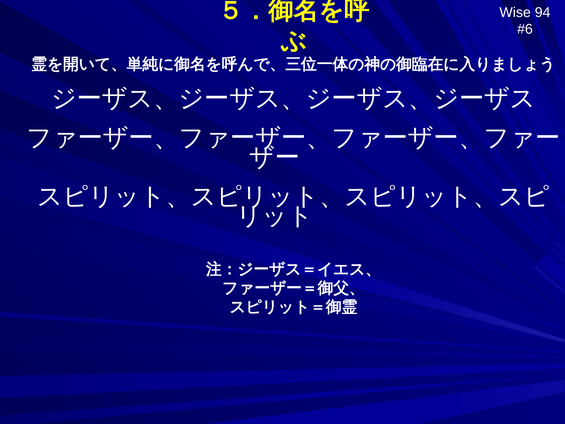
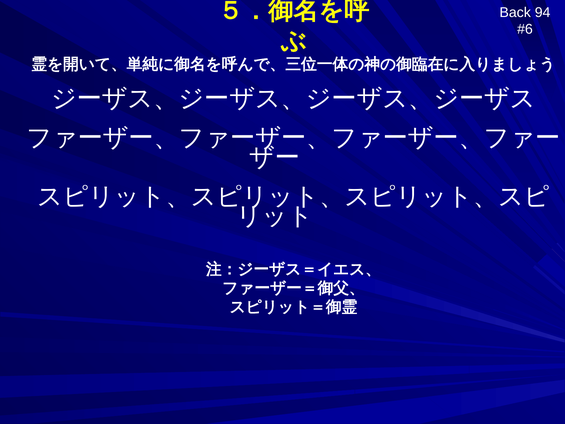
Wise: Wise -> Back
